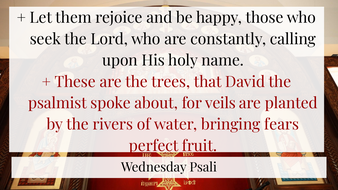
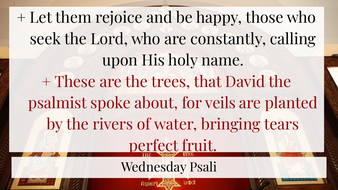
fears: fears -> tears
